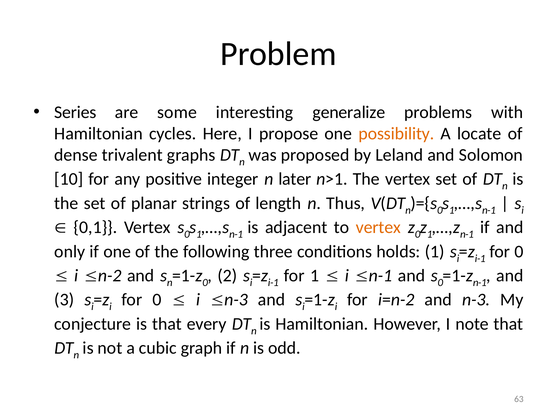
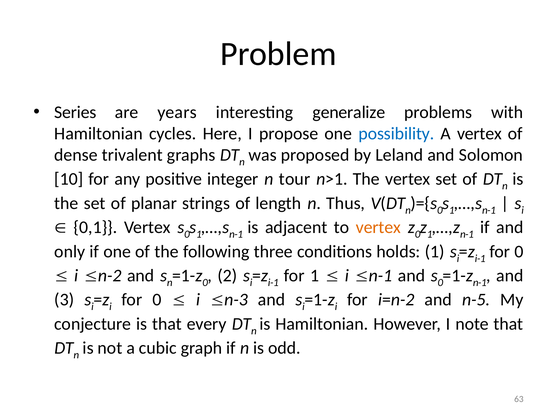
some: some -> years
possibility colour: orange -> blue
A locate: locate -> vertex
later: later -> tour
n-3: n-3 -> n-5
